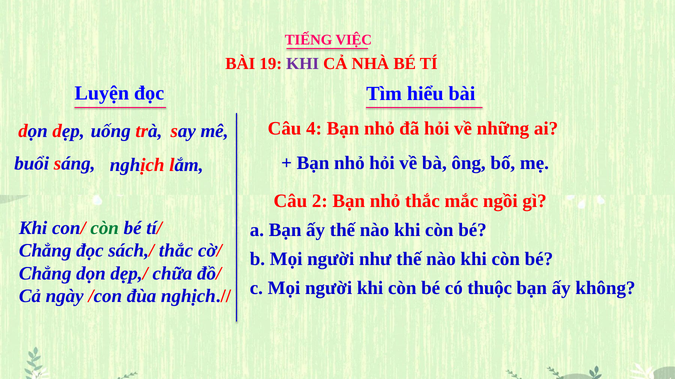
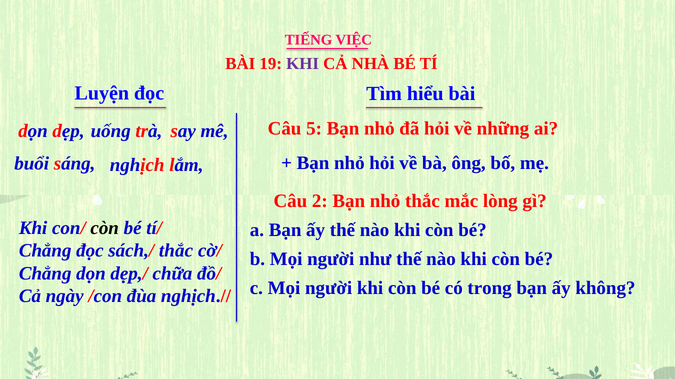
4: 4 -> 5
ngồi: ngồi -> lòng
còn at (105, 228) colour: green -> black
thuộc: thuộc -> trong
